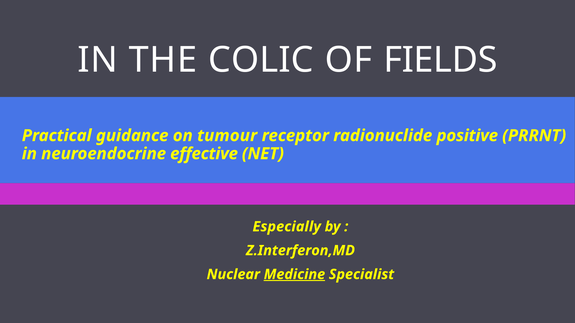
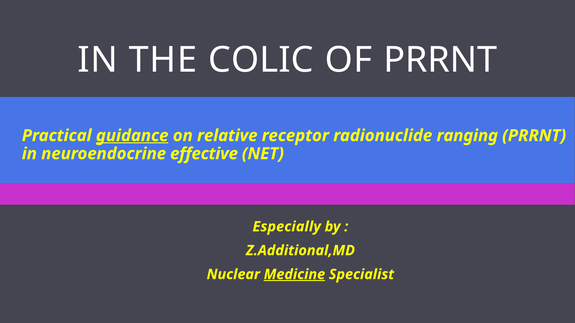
OF FIELDS: FIELDS -> PRRNT
guidance underline: none -> present
tumour: tumour -> relative
positive: positive -> ranging
Z.Interferon,MD: Z.Interferon,MD -> Z.Additional,MD
